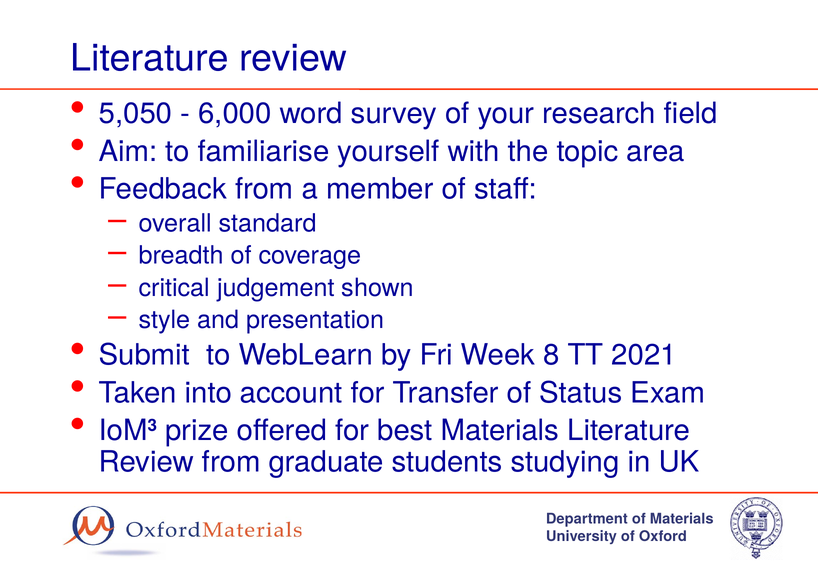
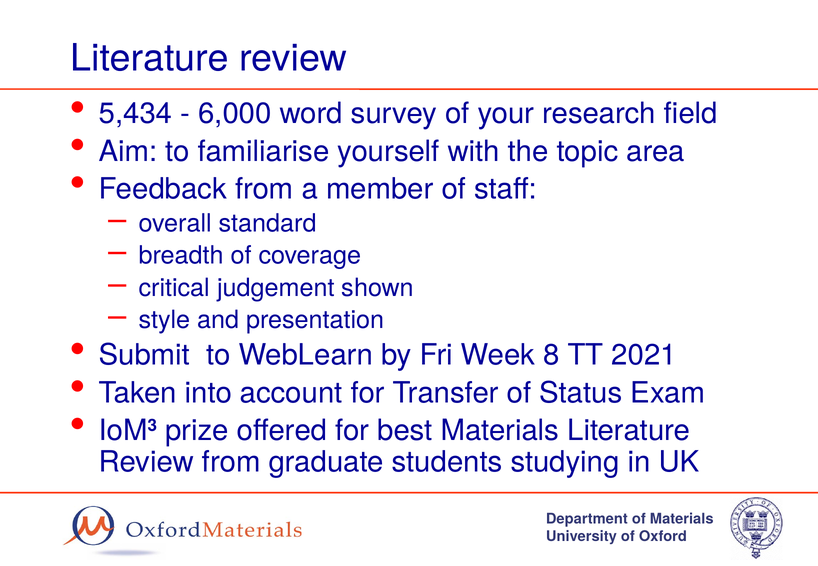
5,050: 5,050 -> 5,434
